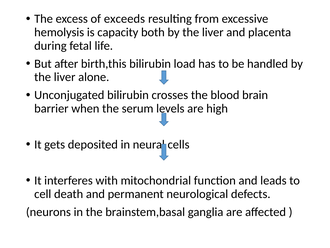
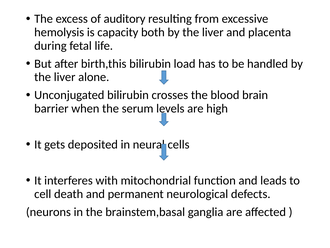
exceeds: exceeds -> auditory
